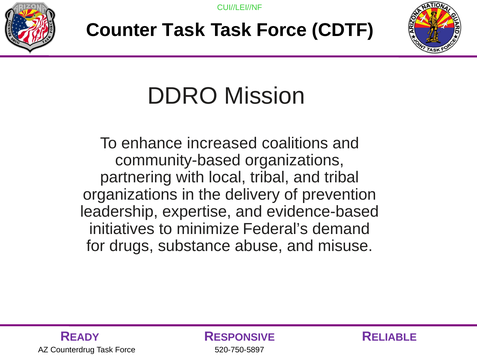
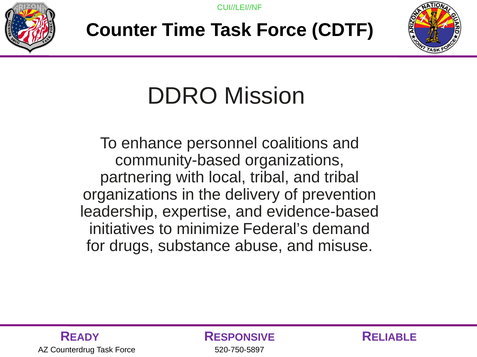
Counter Task: Task -> Time
increased: increased -> personnel
